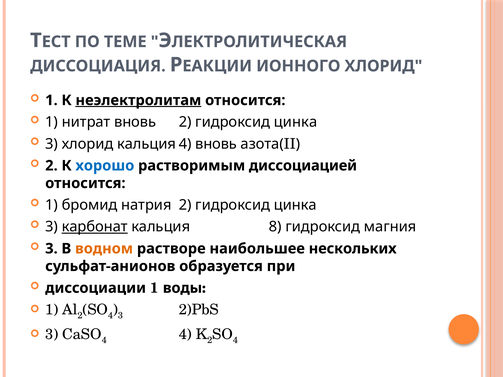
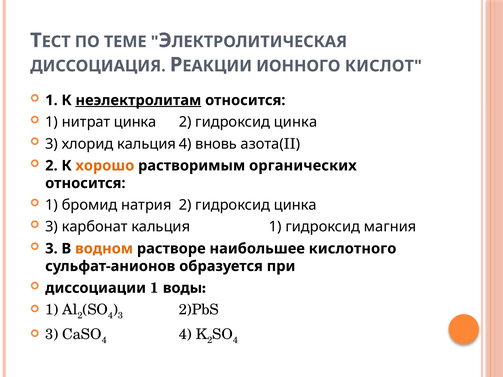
ИОННОГО ХЛОРИД: ХЛОРИД -> КИСЛОТ
нитрат вновь: вновь -> цинка
хорошо colour: blue -> orange
диссоциацией: диссоциацией -> органических
карбонат underline: present -> none
кальция 8: 8 -> 1
нескольких: нескольких -> кислотного
